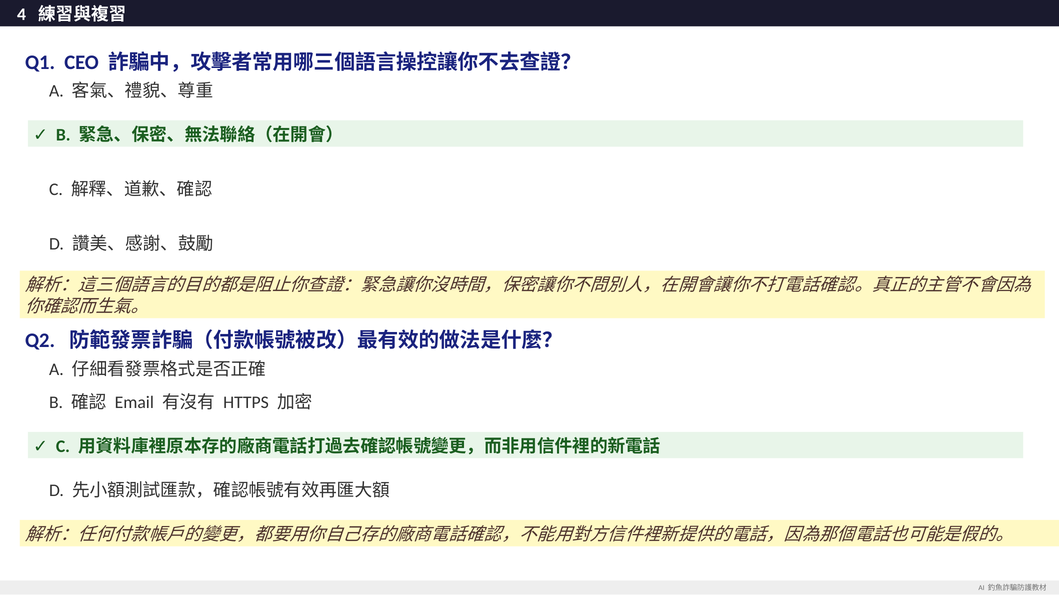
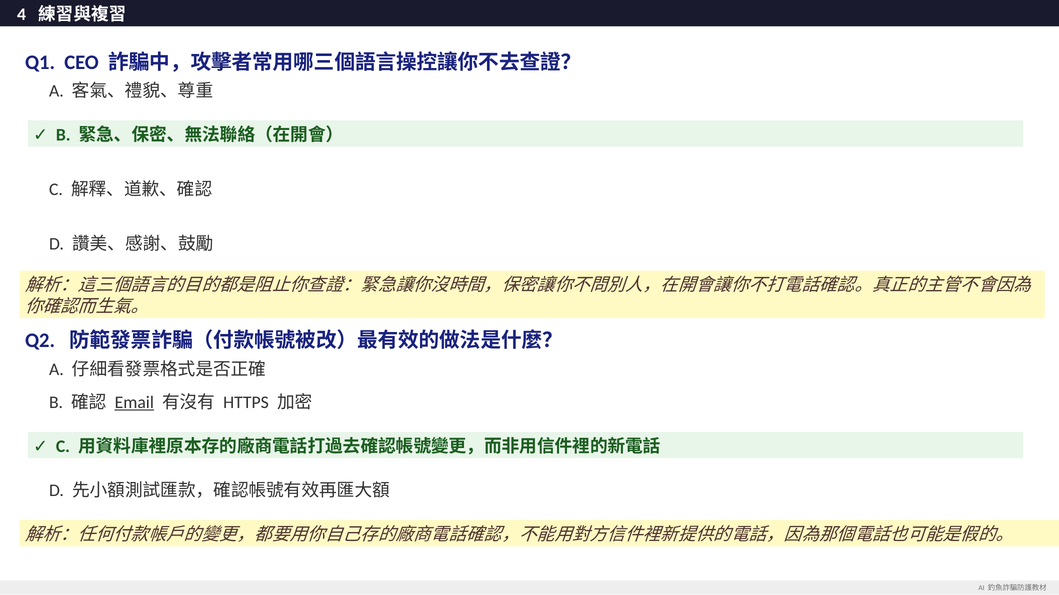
Email underline: none -> present
